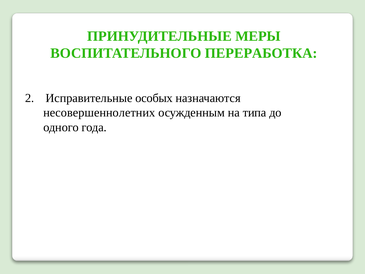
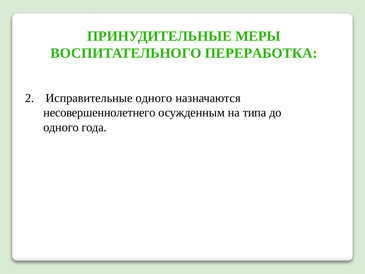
Исправительные особых: особых -> одного
несовершеннолетних: несовершеннолетних -> несовершеннолетнего
